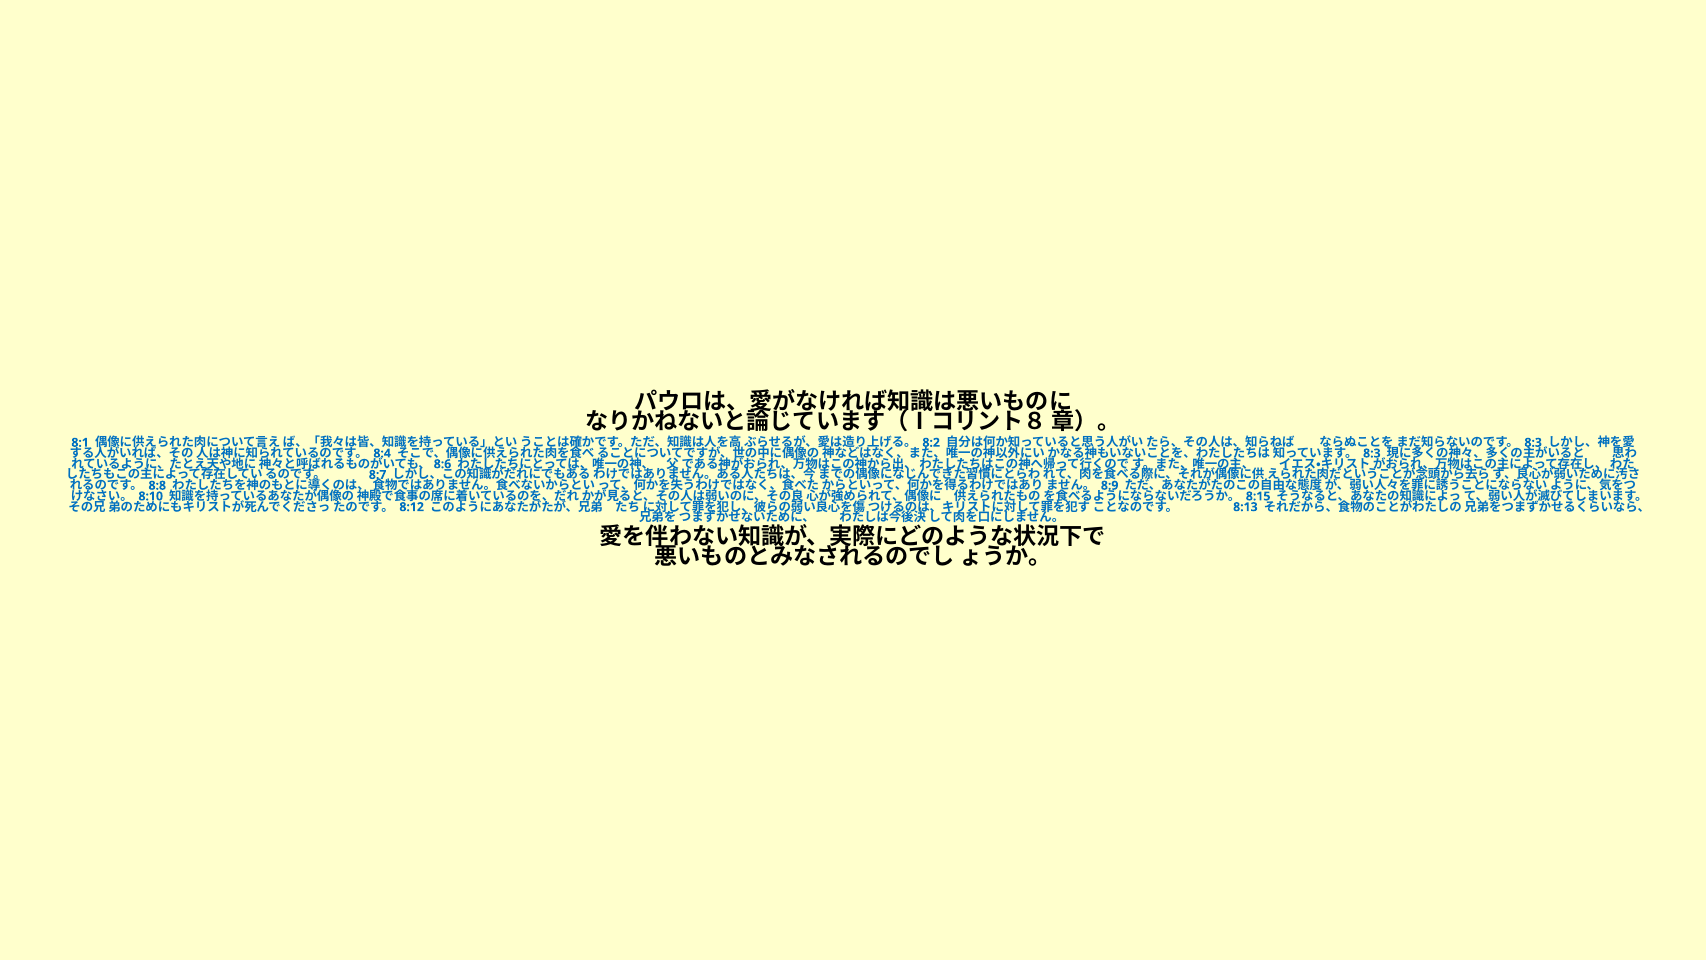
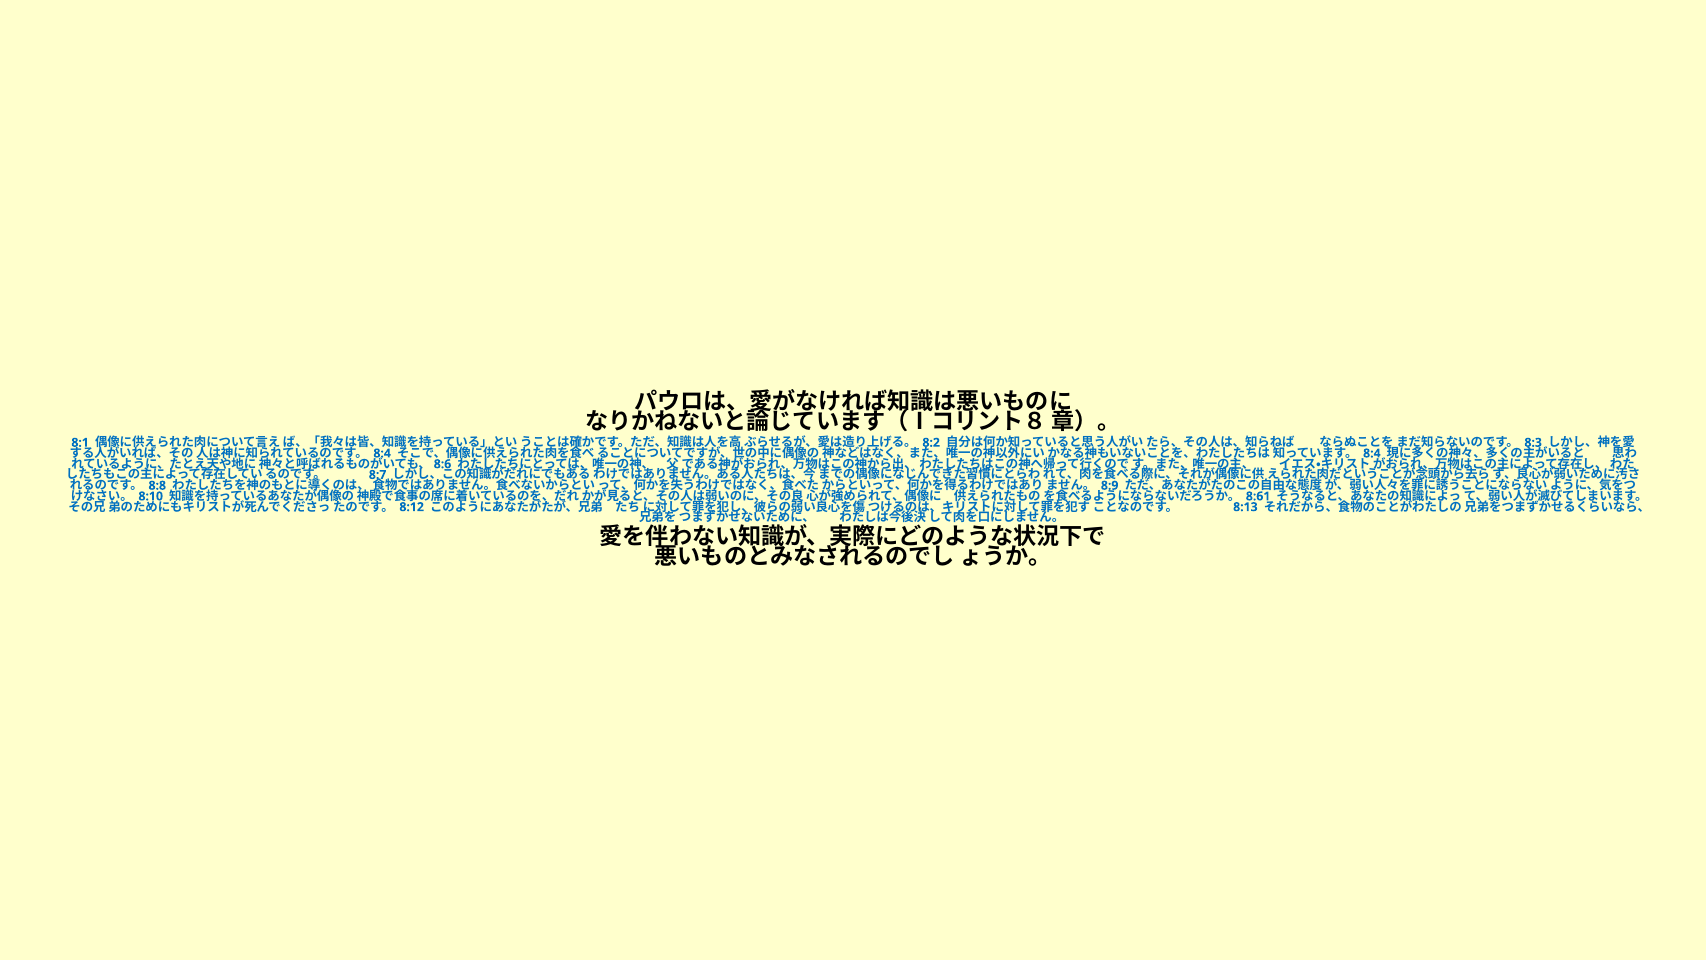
8:3 at (1372, 453): 8:3 -> 8:4
8:15: 8:15 -> 8:61
